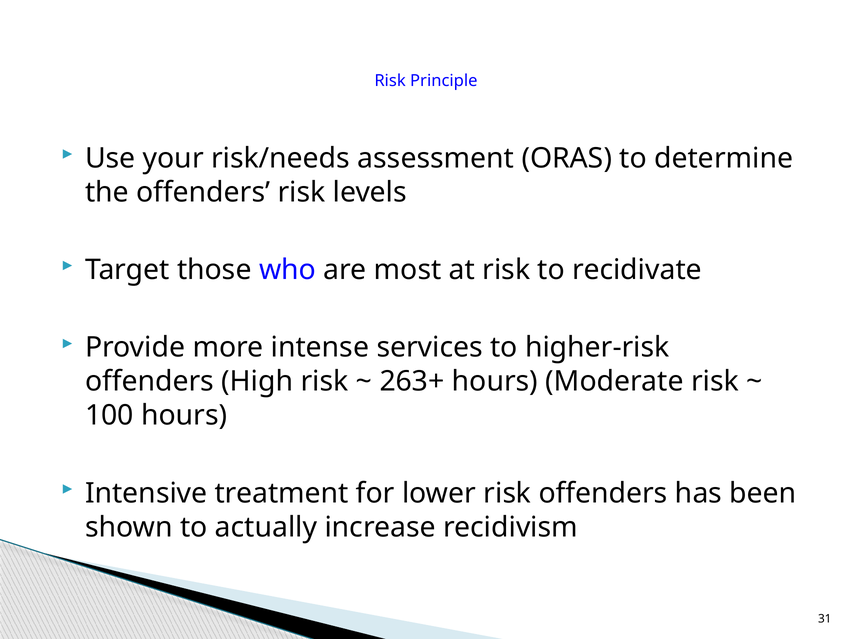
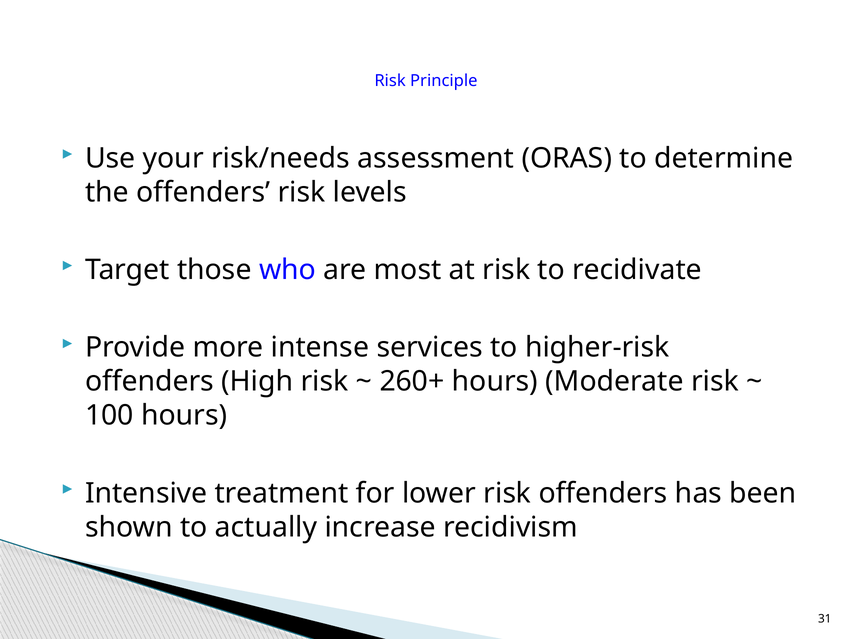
263+: 263+ -> 260+
